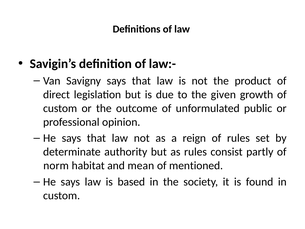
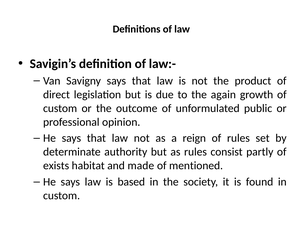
given: given -> again
norm: norm -> exists
mean: mean -> made
